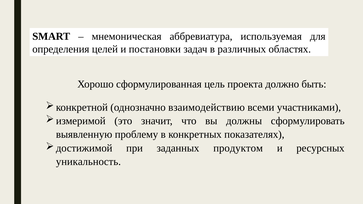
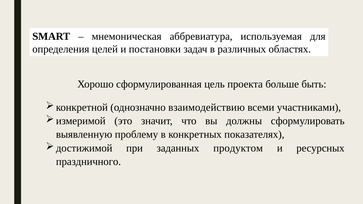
должно: должно -> больше
уникальность: уникальность -> праздничного
